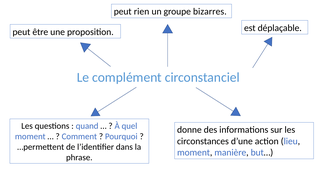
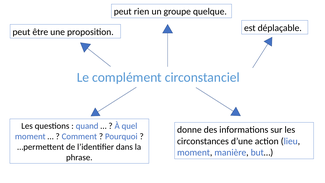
bizarres: bizarres -> quelque
